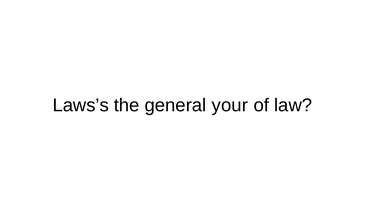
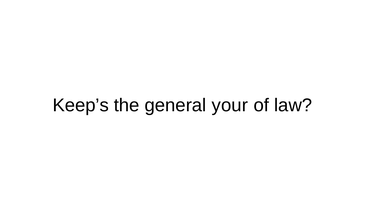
Laws’s: Laws’s -> Keep’s
